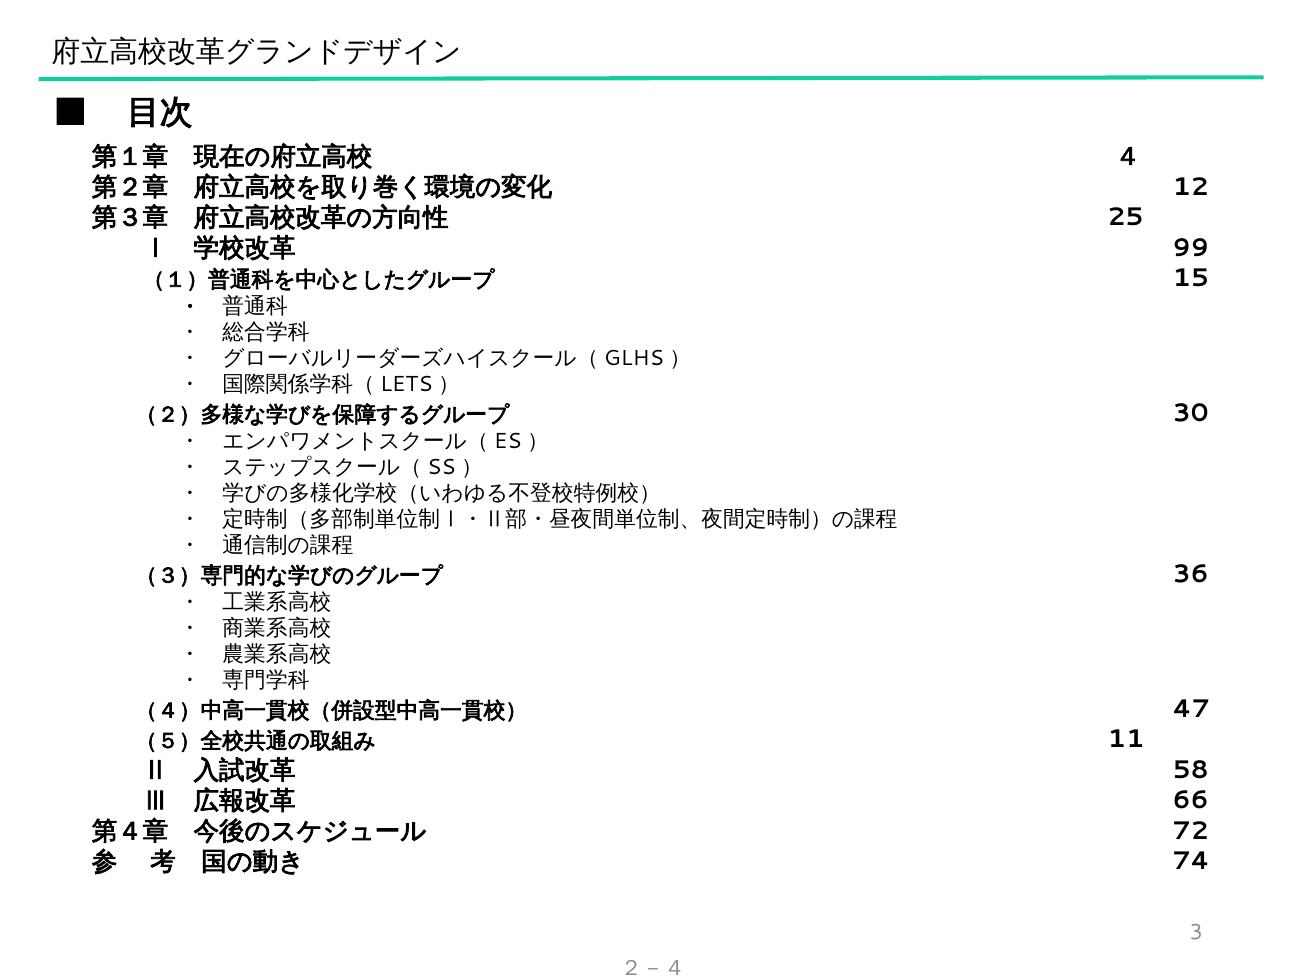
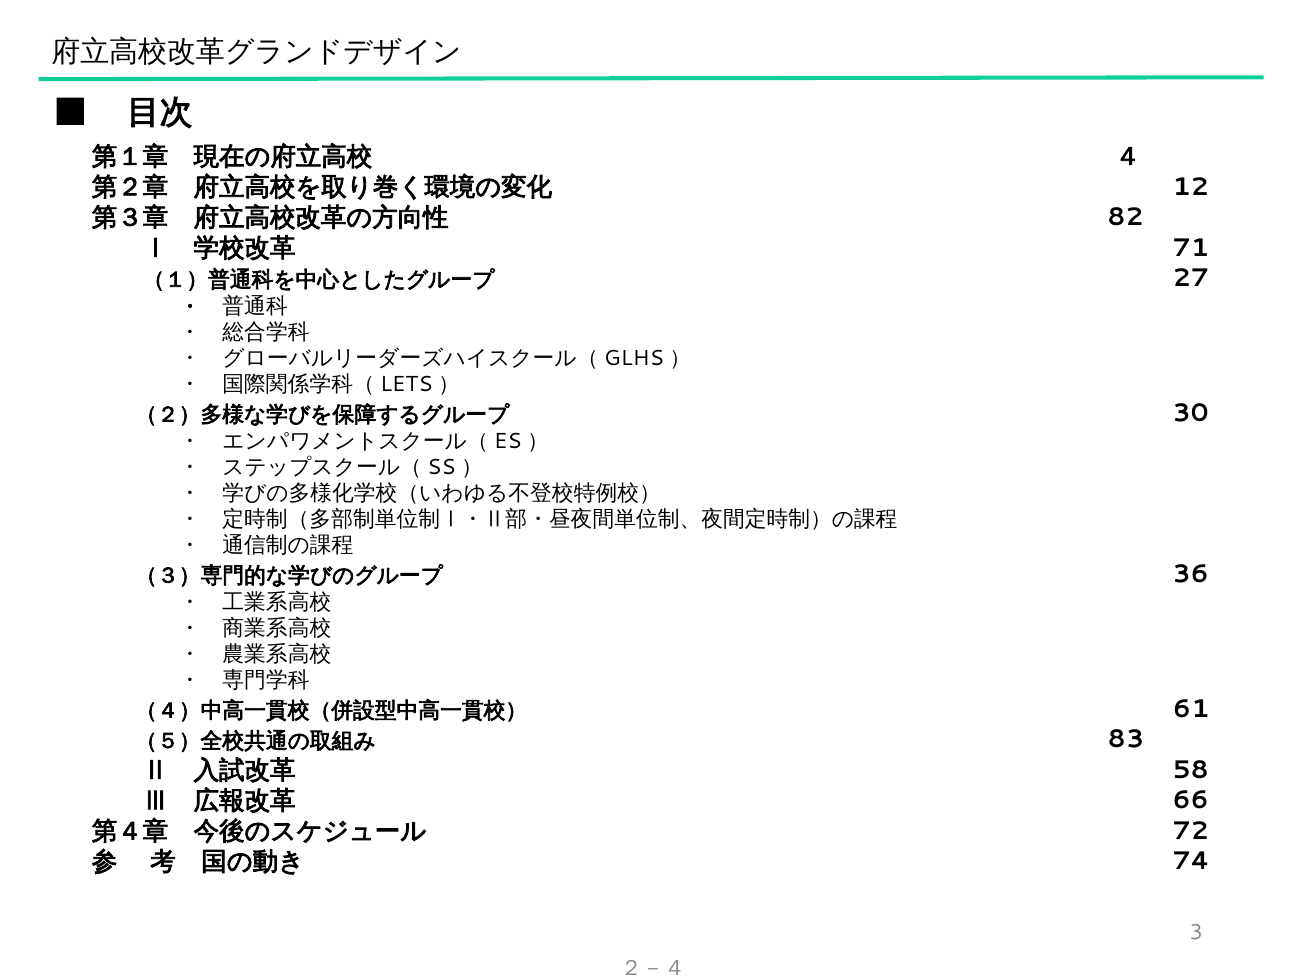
25: 25 -> 82
99: 99 -> 71
15: 15 -> 27
47: 47 -> 61
11: 11 -> 83
